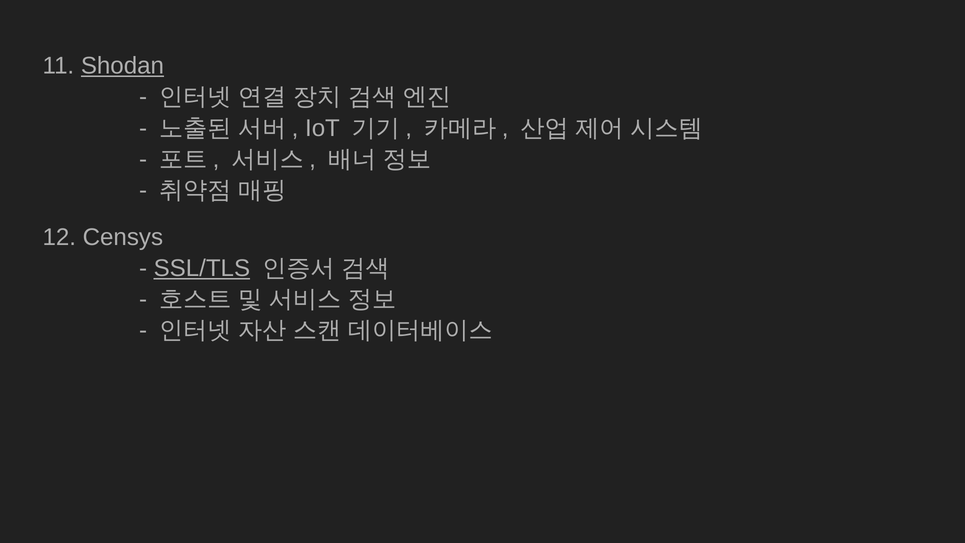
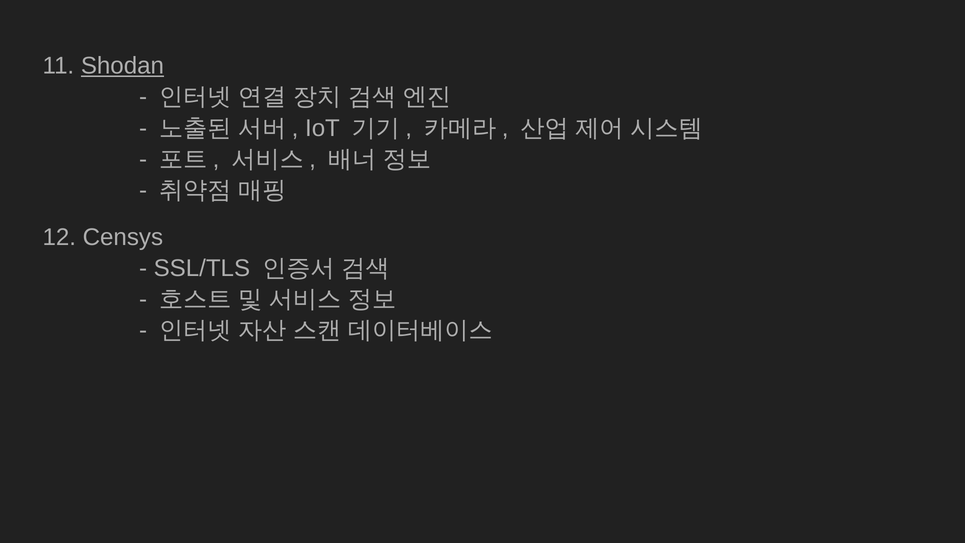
SSL/TLS underline: present -> none
